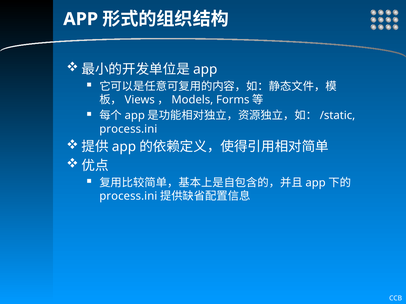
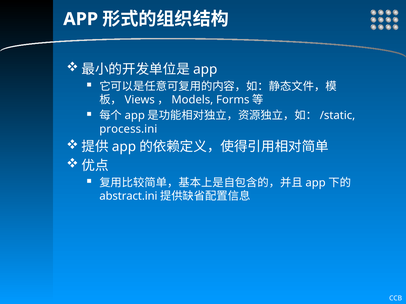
process.ini at (128, 197): process.ini -> abstract.ini
